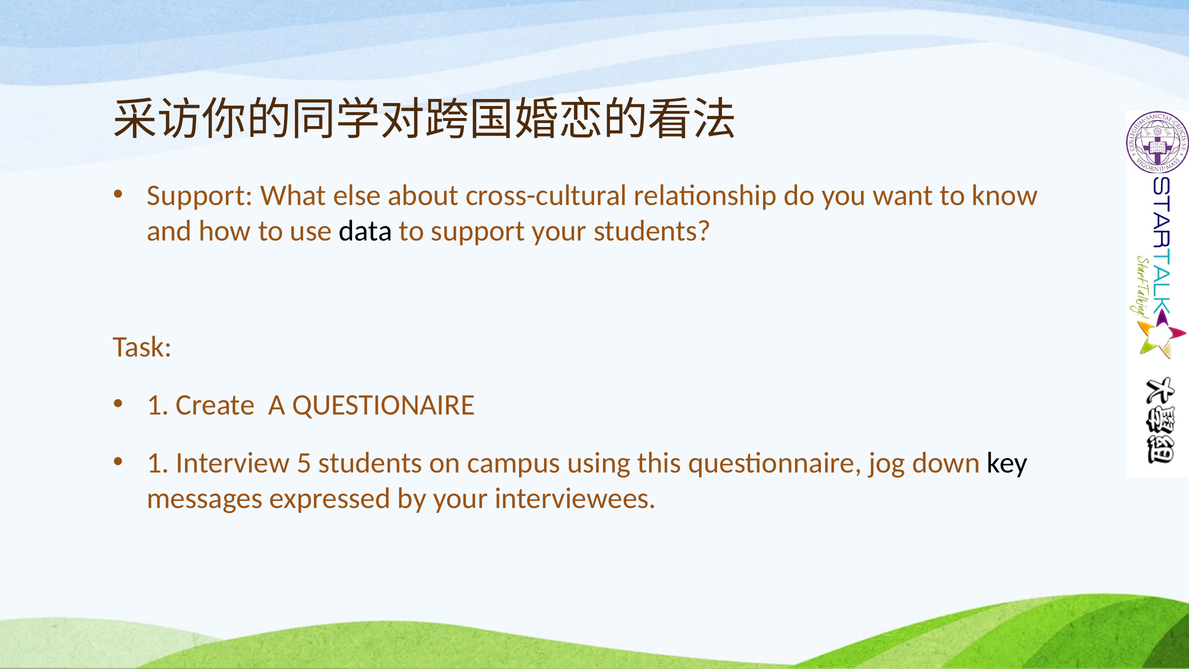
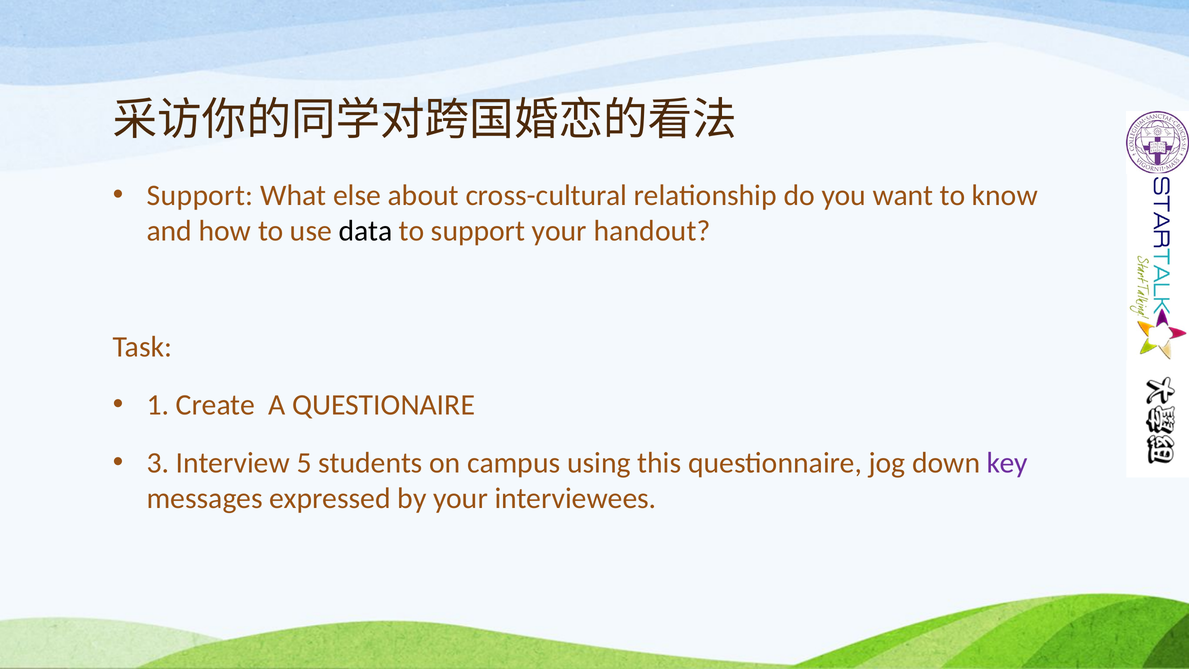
your students: students -> handout
1 at (158, 463): 1 -> 3
key colour: black -> purple
